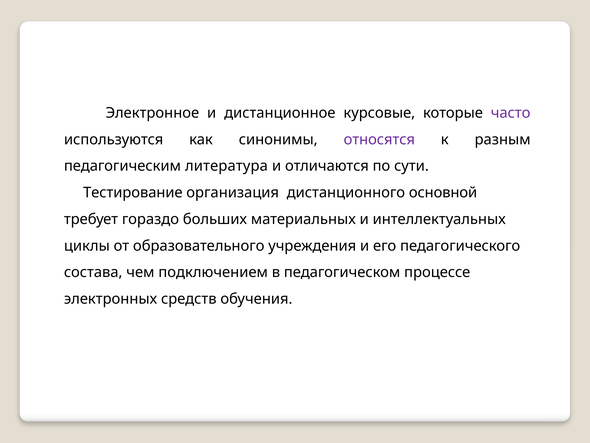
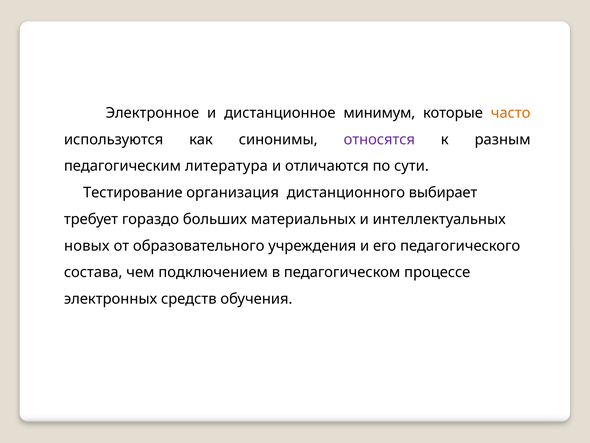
курсовые: курсовые -> минимум
часто colour: purple -> orange
основной: основной -> выбирает
циклы: циклы -> новых
